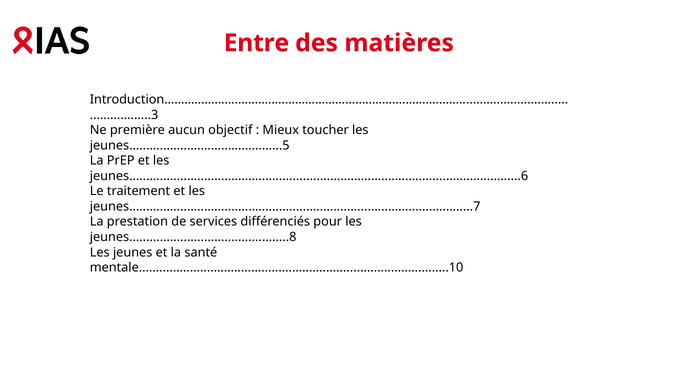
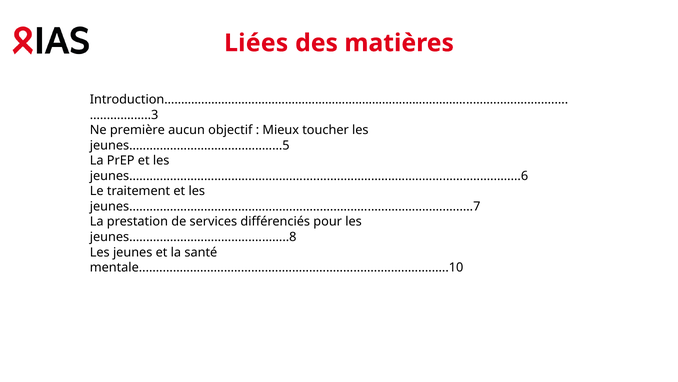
Entre: Entre -> Liées
